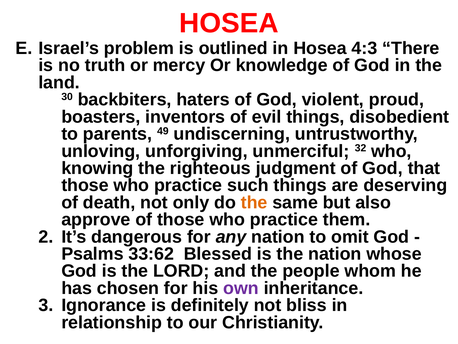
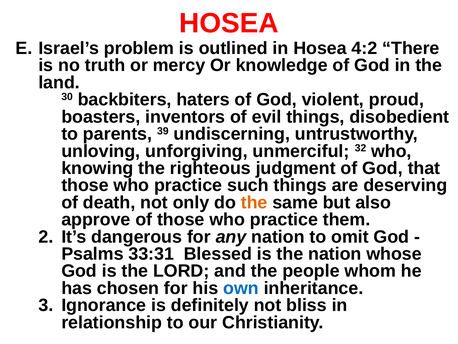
4:3: 4:3 -> 4:2
49: 49 -> 39
33:62: 33:62 -> 33:31
own colour: purple -> blue
